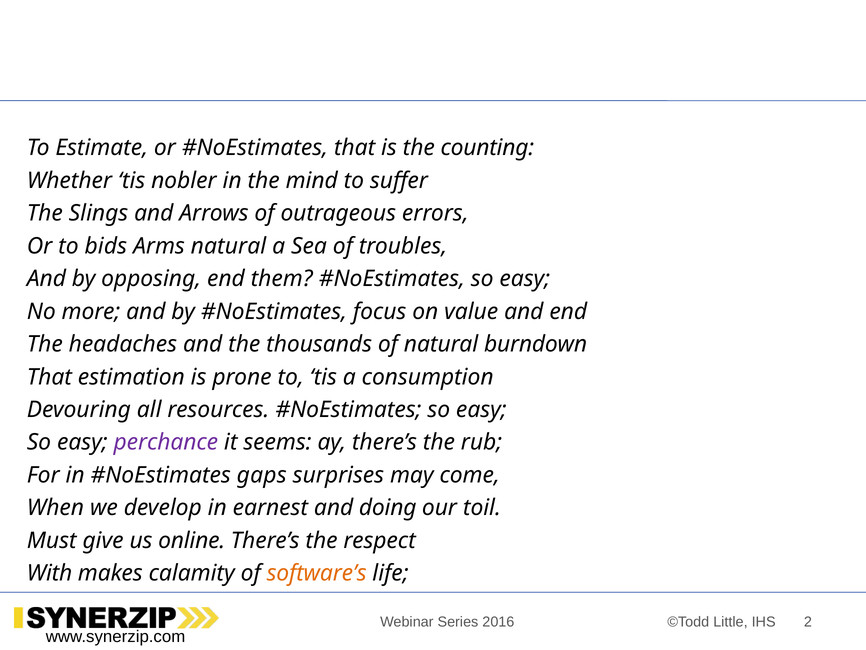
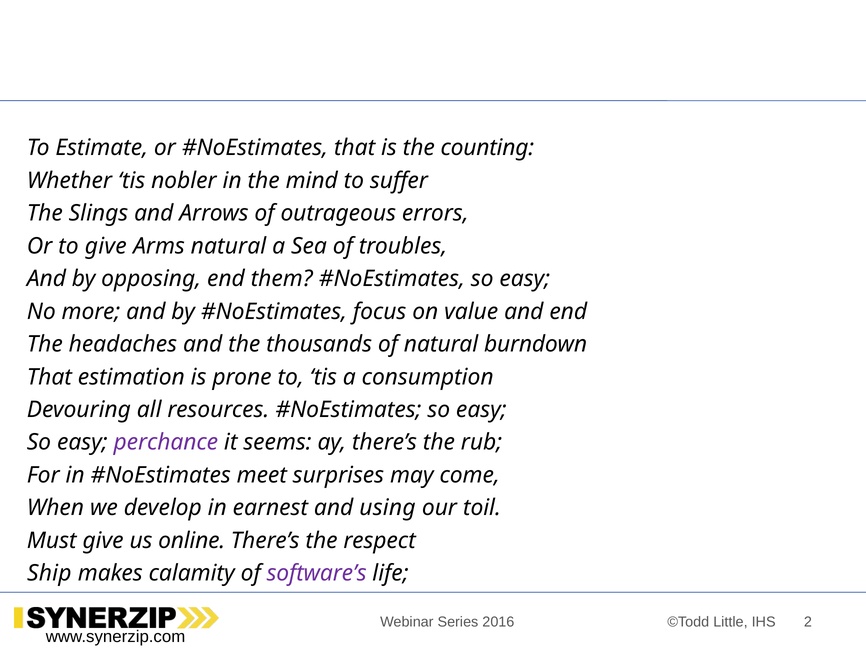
to bids: bids -> give
gaps: gaps -> meet
doing: doing -> using
With: With -> Ship
software’s colour: orange -> purple
